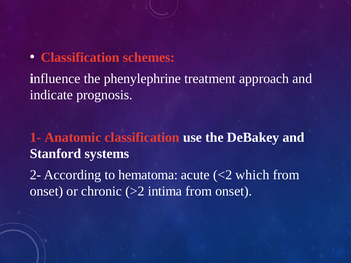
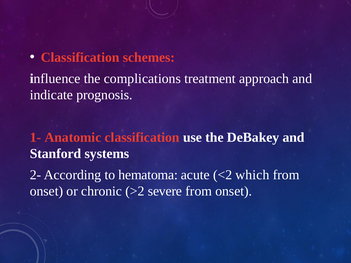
phenylephrine: phenylephrine -> complications
intima: intima -> severe
